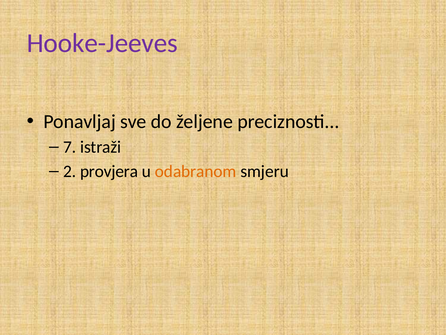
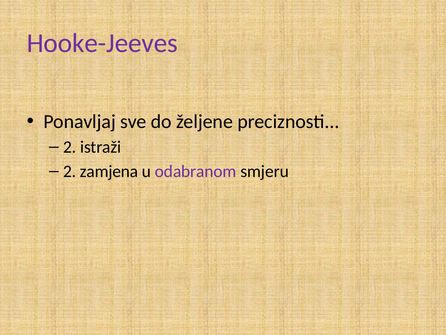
7 at (70, 147): 7 -> 2
provjera: provjera -> zamjena
odabranom colour: orange -> purple
